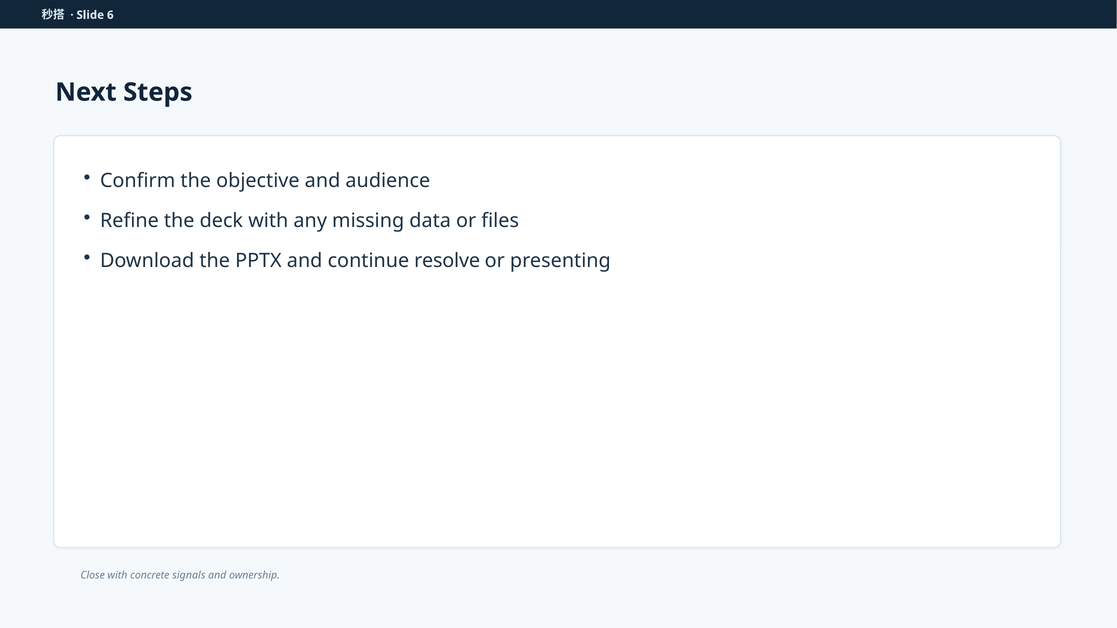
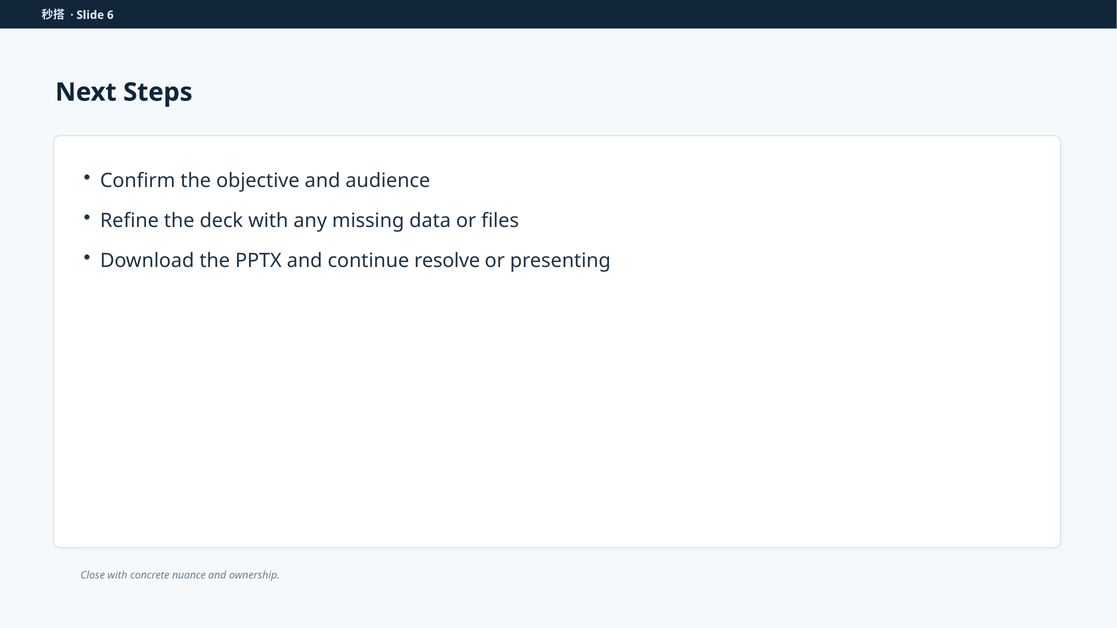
signals: signals -> nuance
